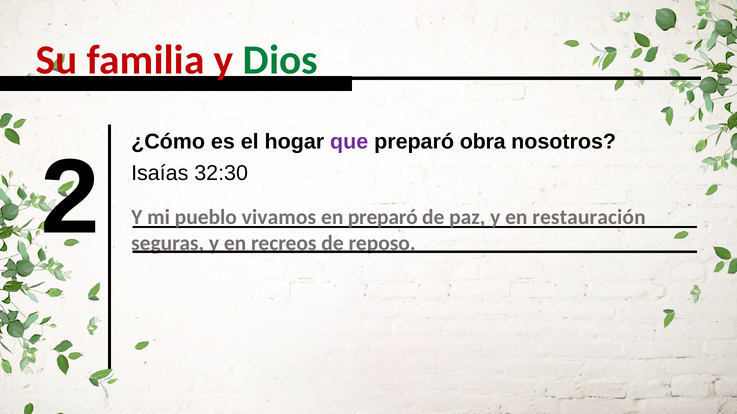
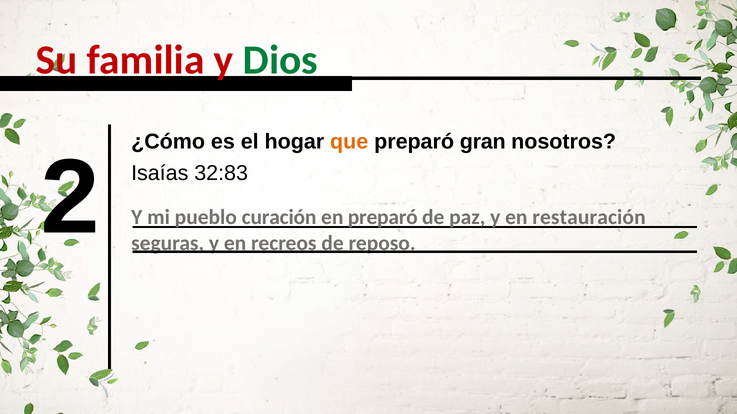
que colour: purple -> orange
obra: obra -> gran
vivamos: vivamos -> curación
32:30: 32:30 -> 32:83
